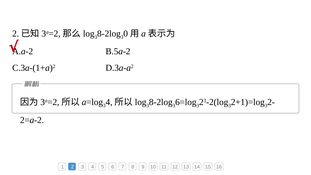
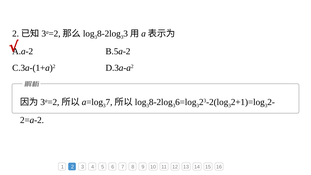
3 0: 0 -> 3
4 at (109, 102): 4 -> 7
